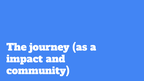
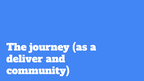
impact: impact -> deliver
